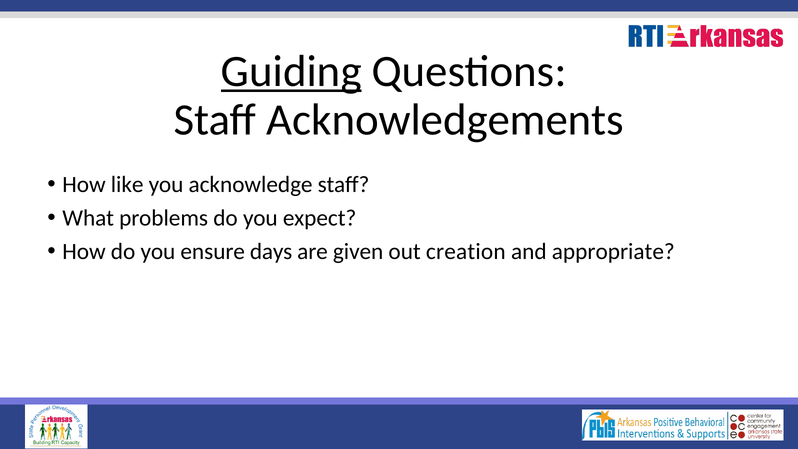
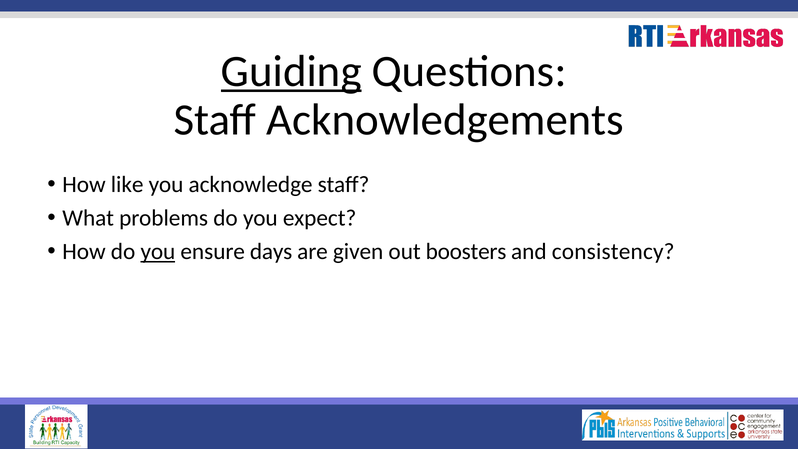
you at (158, 252) underline: none -> present
creation: creation -> boosters
appropriate: appropriate -> consistency
